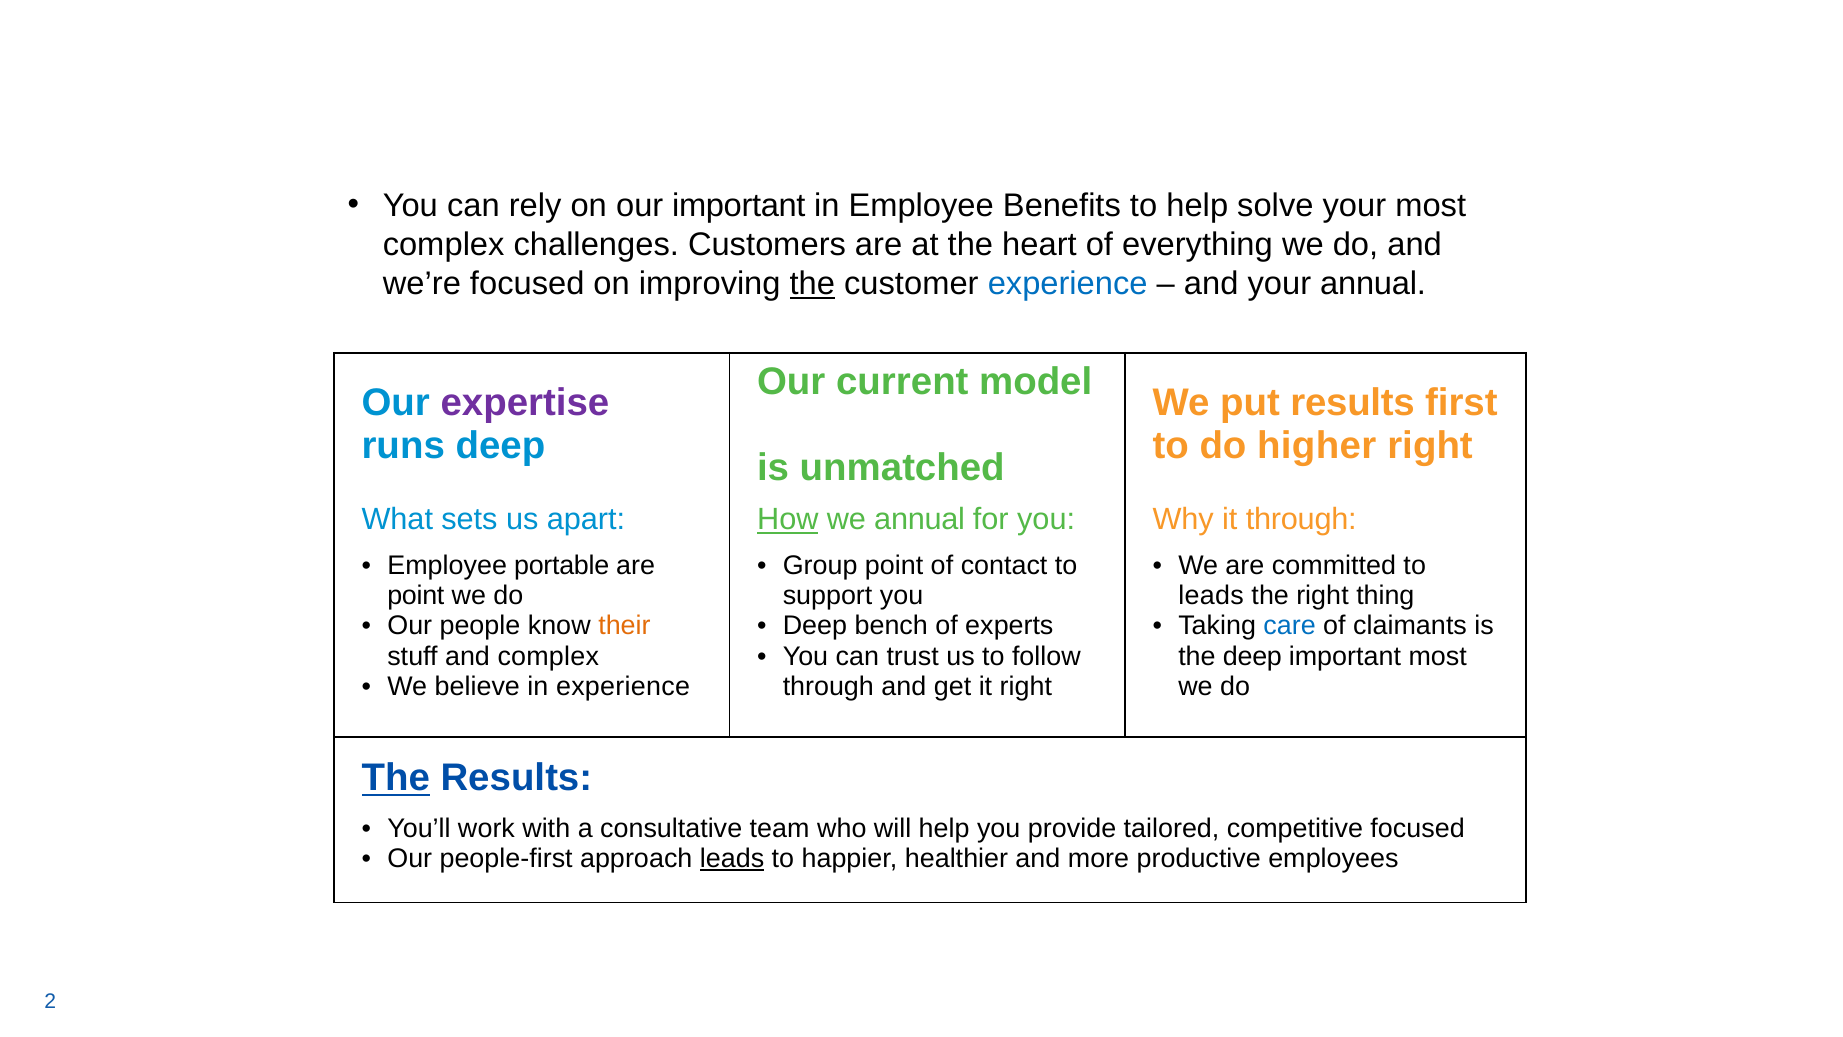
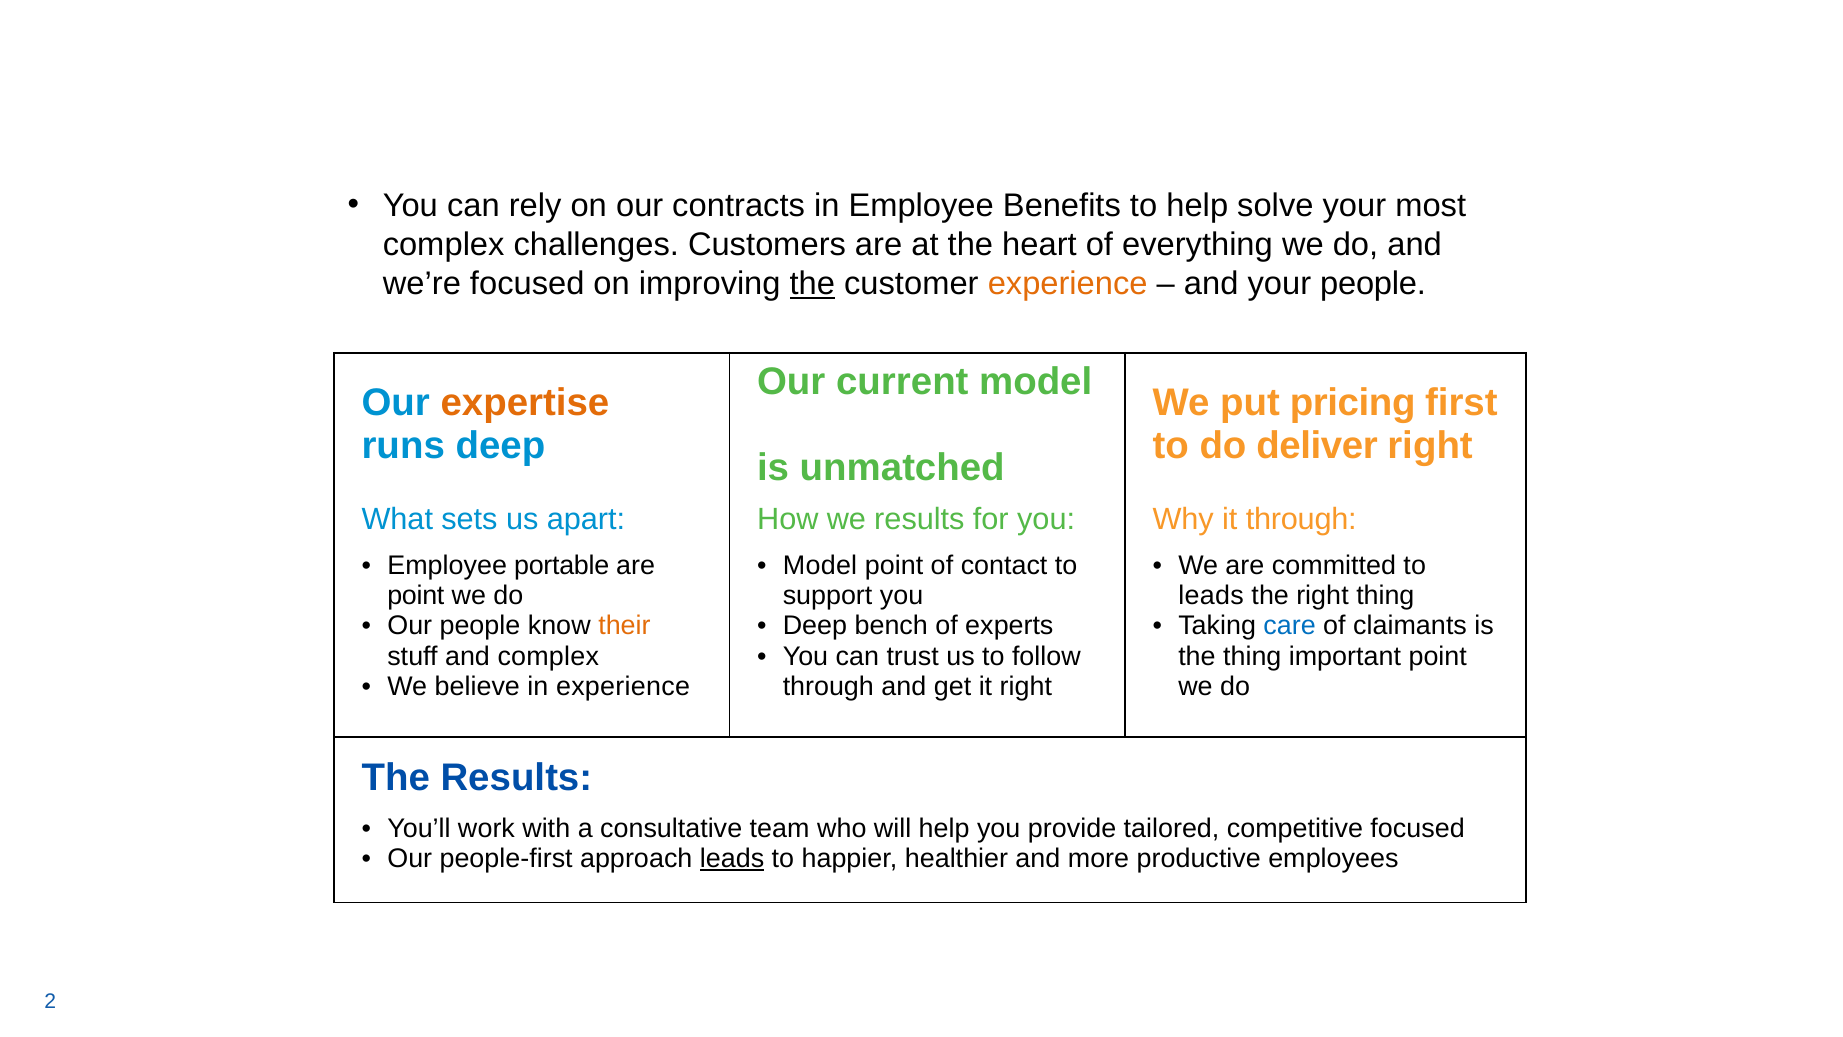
our important: important -> contracts
experience at (1068, 284) colour: blue -> orange
your annual: annual -> people
expertise colour: purple -> orange
put results: results -> pricing
higher: higher -> deliver
How underline: present -> none
we annual: annual -> results
Group at (820, 565): Group -> Model
the deep: deep -> thing
important most: most -> point
The at (396, 778) underline: present -> none
